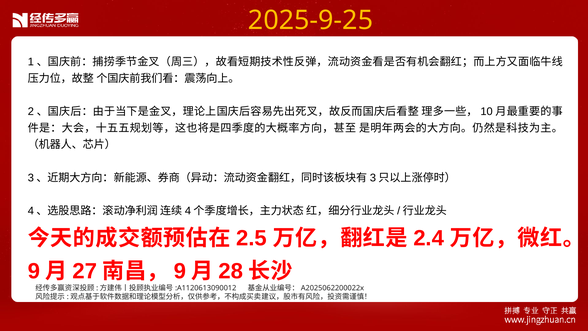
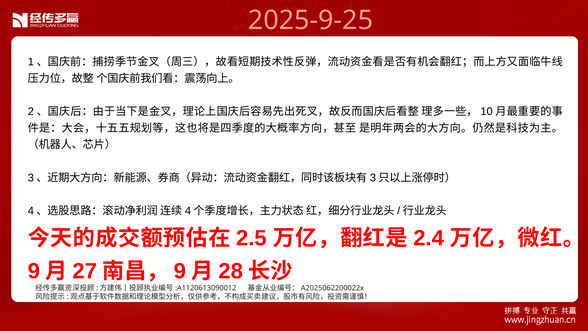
2025-9-25 colour: yellow -> pink
